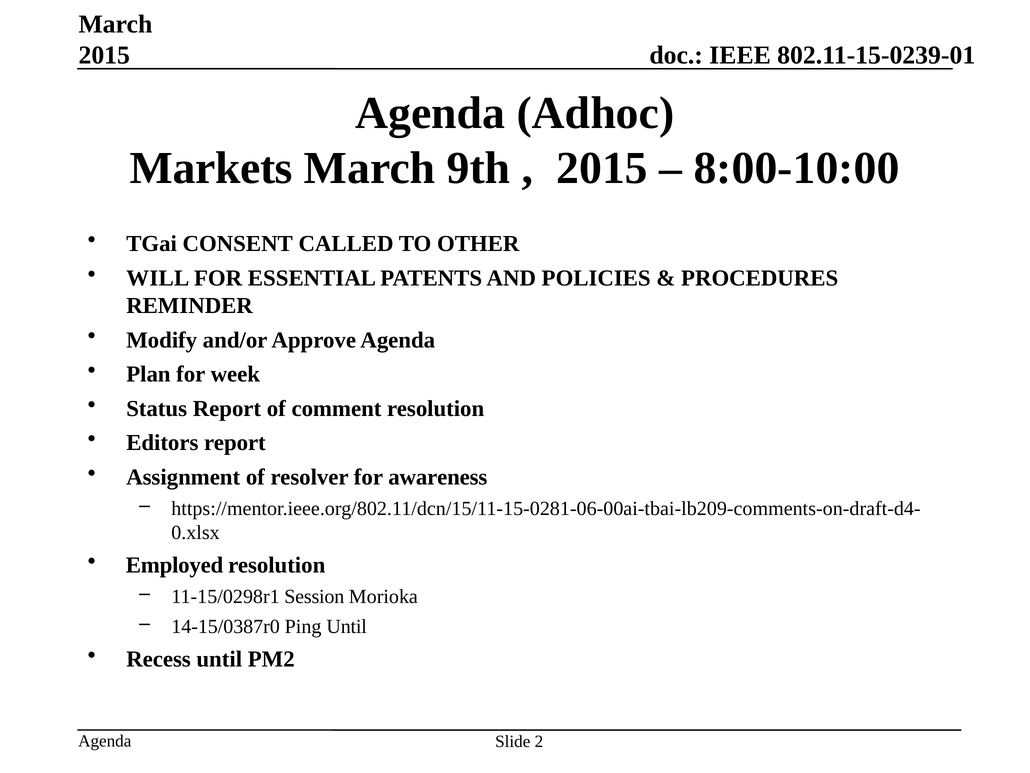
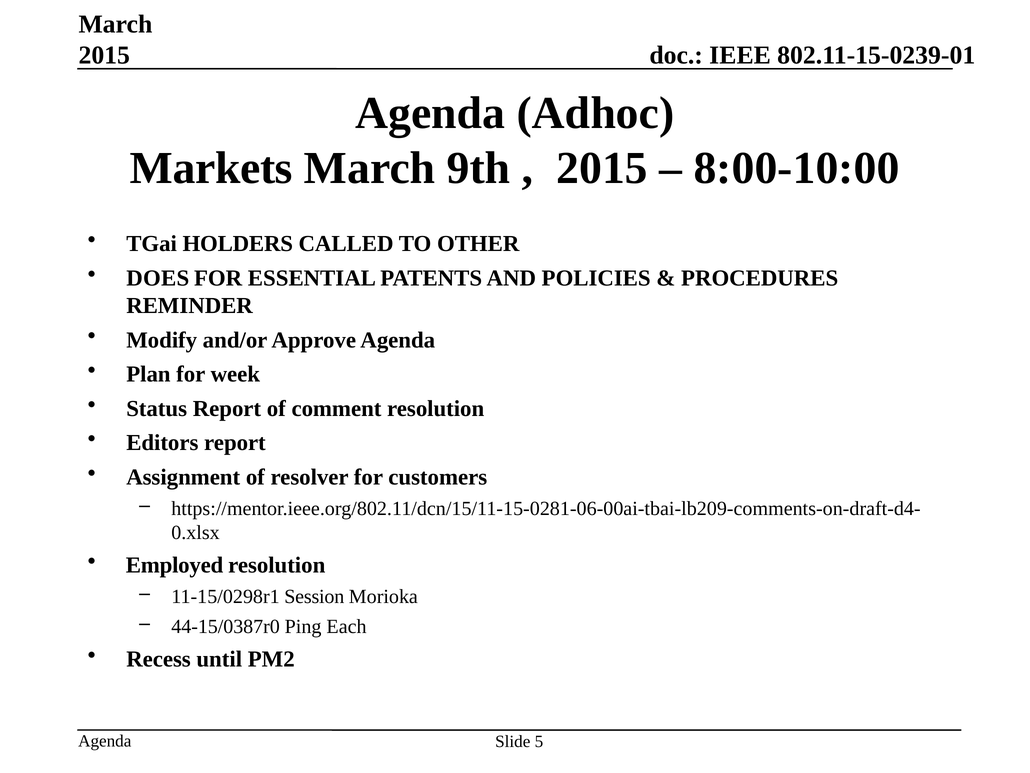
CONSENT: CONSENT -> HOLDERS
WILL: WILL -> DOES
awareness: awareness -> customers
14-15/0387r0: 14-15/0387r0 -> 44-15/0387r0
Ping Until: Until -> Each
2: 2 -> 5
